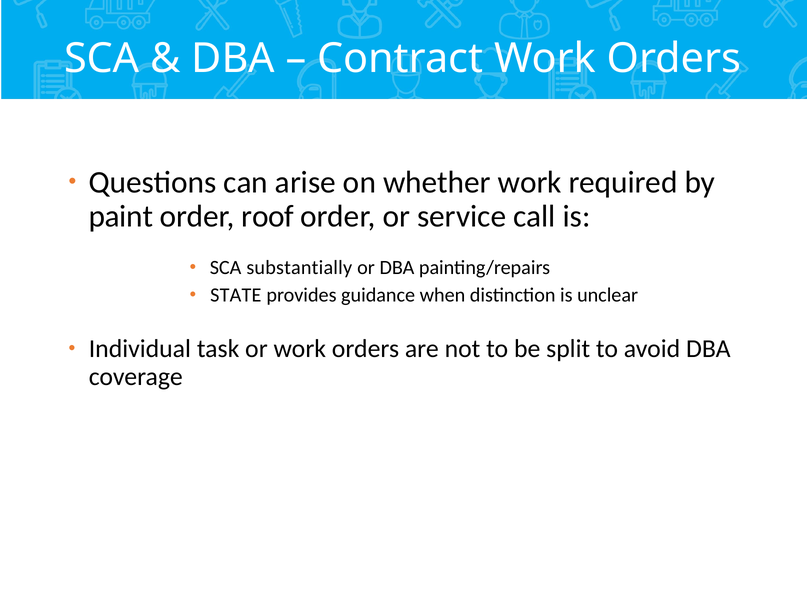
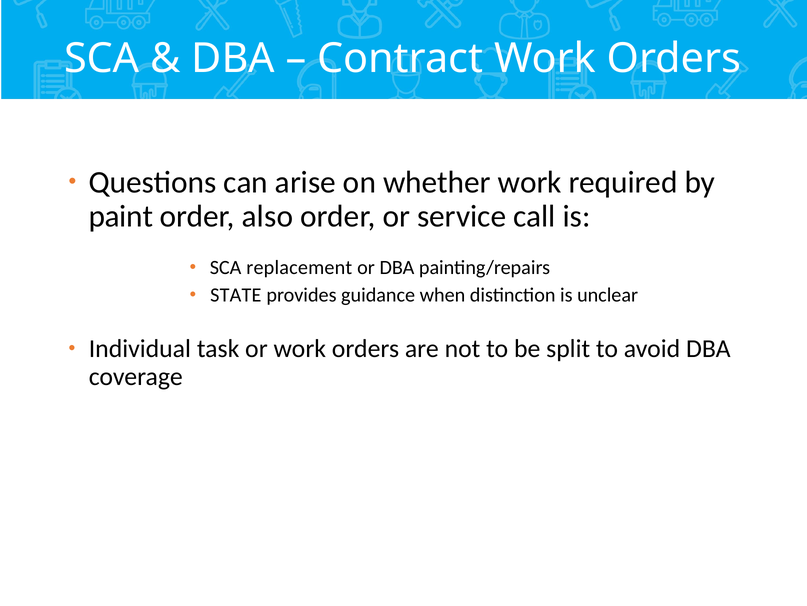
roof: roof -> also
substantially: substantially -> replacement
